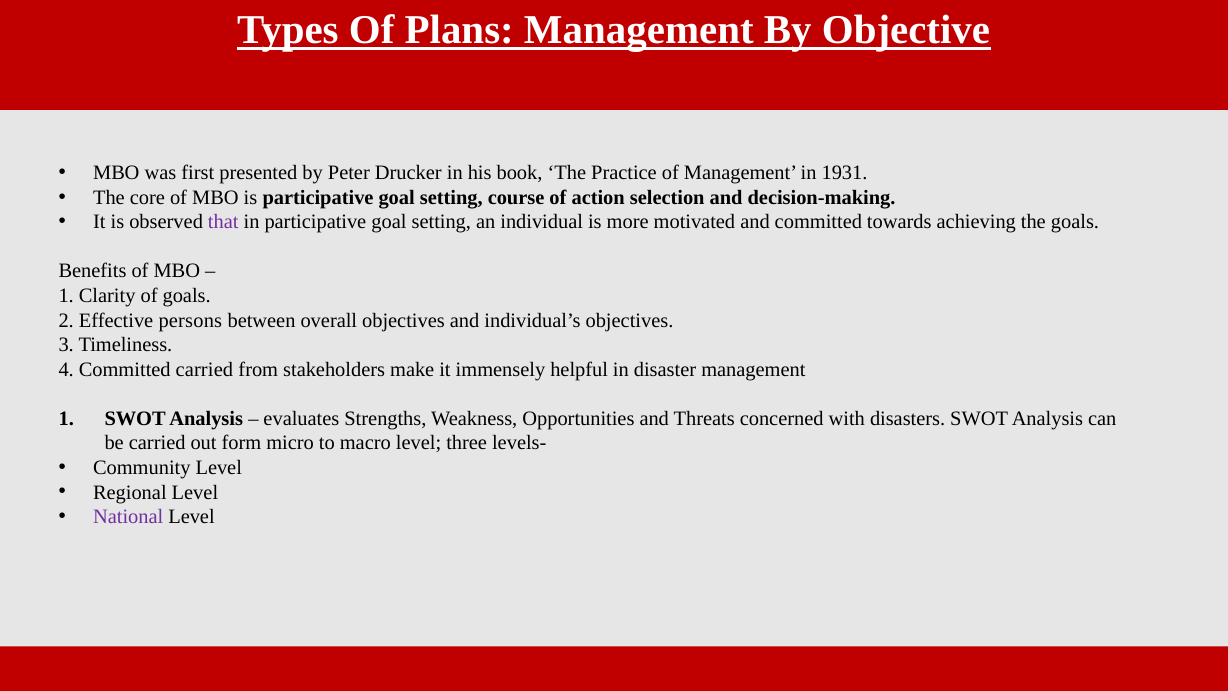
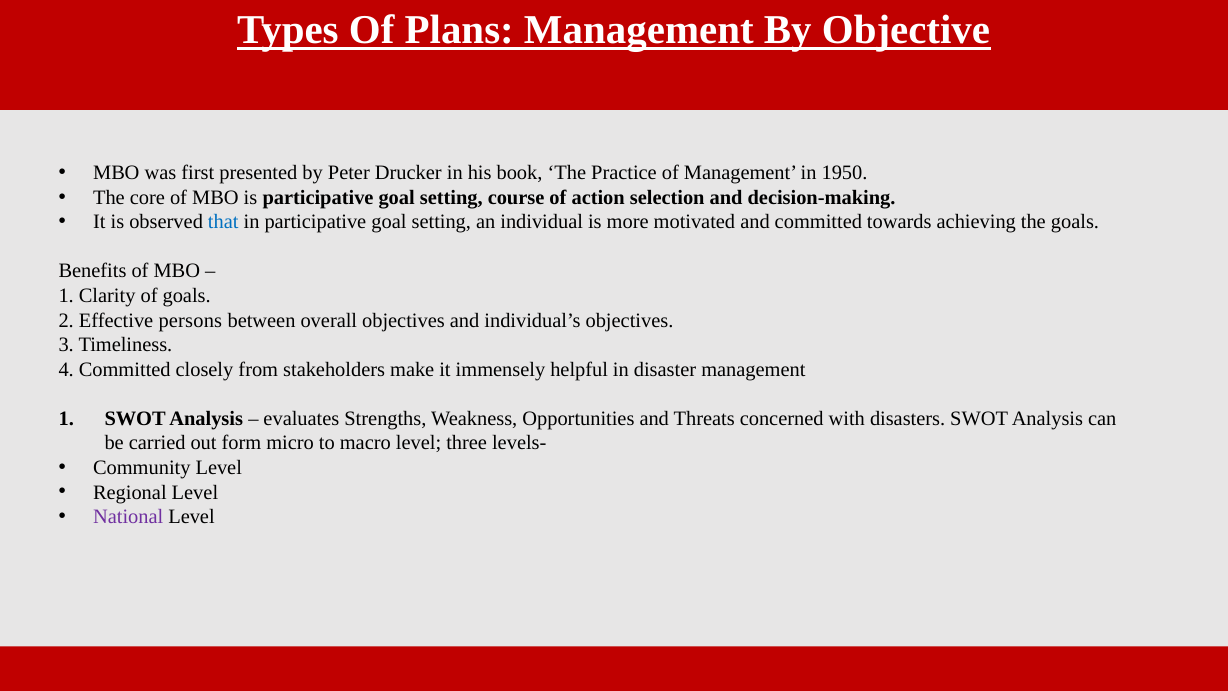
1931: 1931 -> 1950
that colour: purple -> blue
Committed carried: carried -> closely
